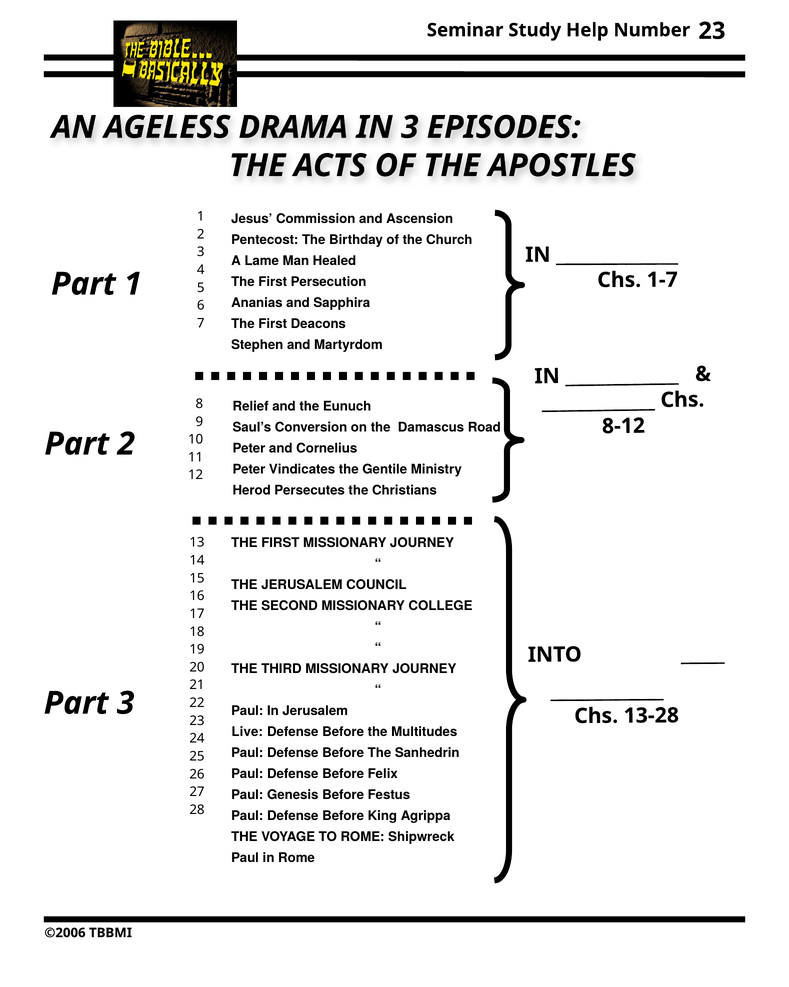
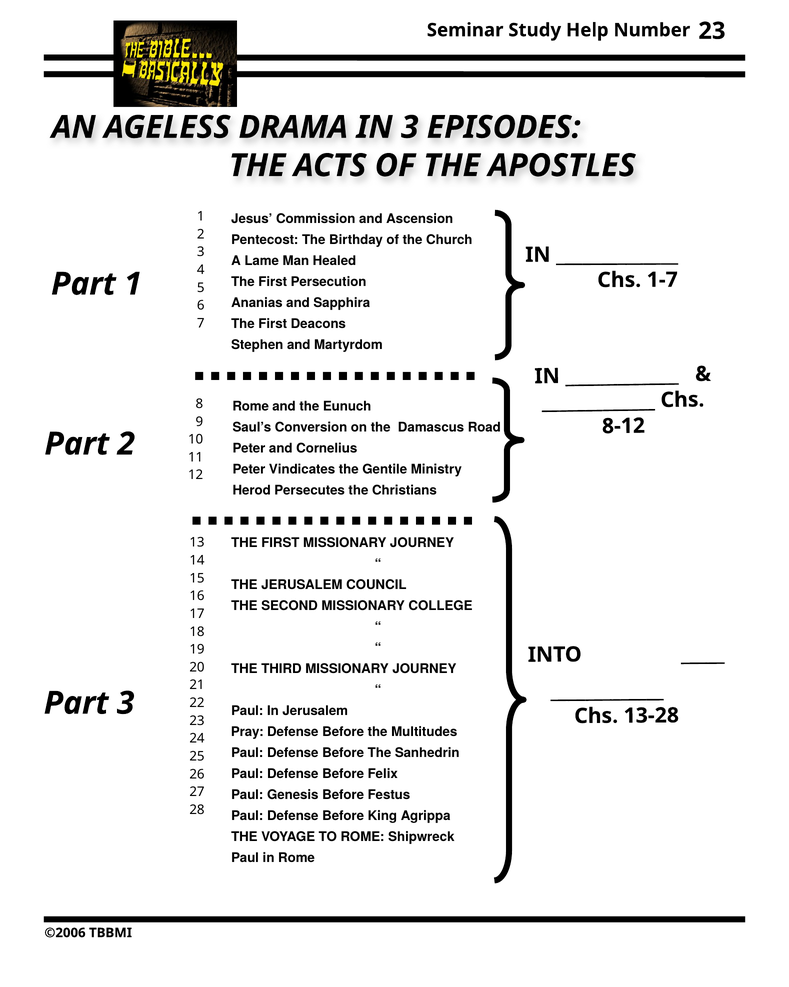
Relief at (251, 406): Relief -> Rome
Live: Live -> Pray
